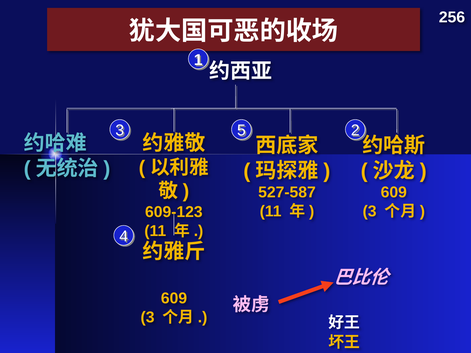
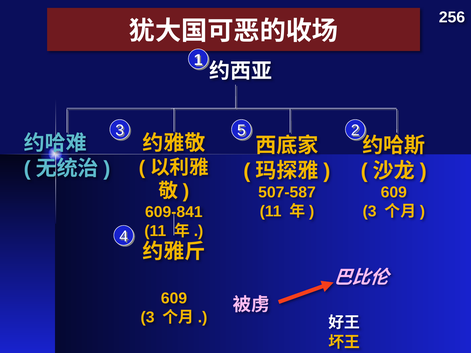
527-587: 527-587 -> 507-587
609-123: 609-123 -> 609-841
